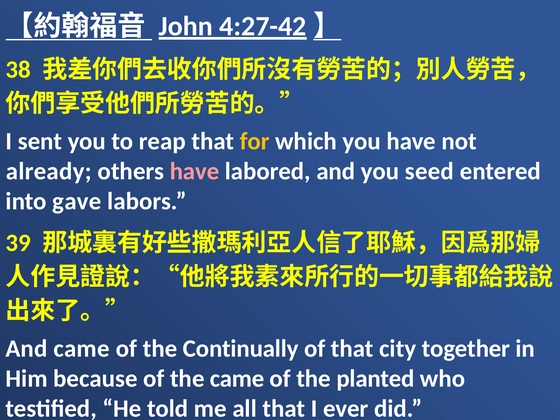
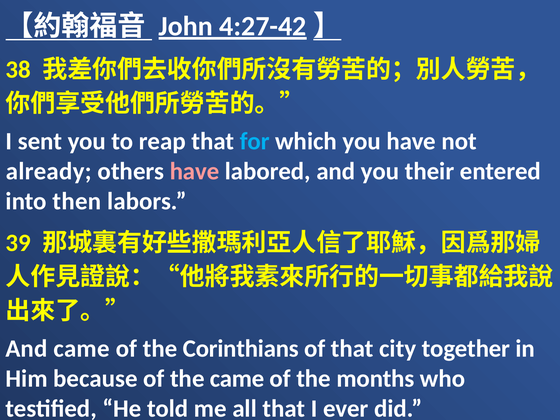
for colour: yellow -> light blue
seed: seed -> their
gave: gave -> then
Continually: Continually -> Corinthians
planted: planted -> months
